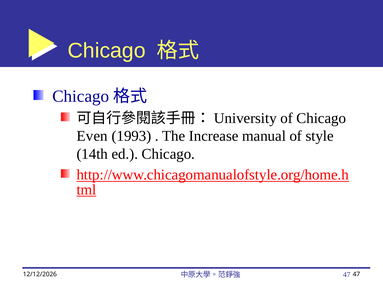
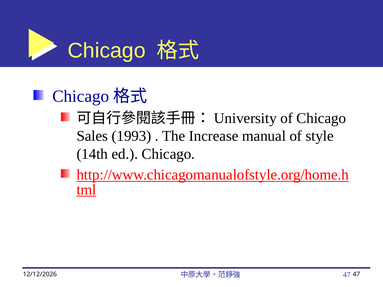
Even: Even -> Sales
